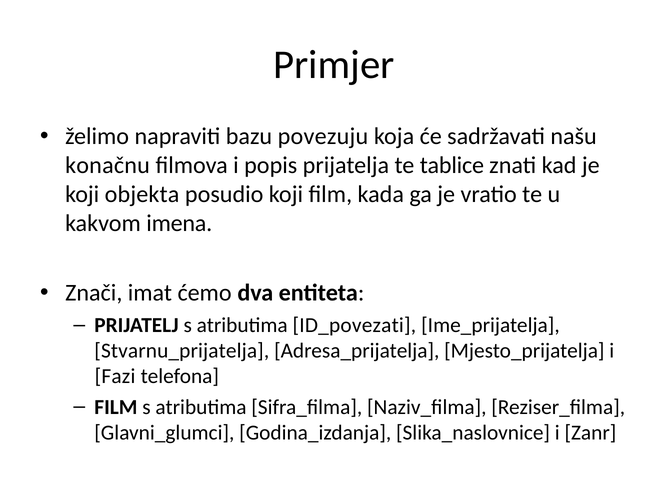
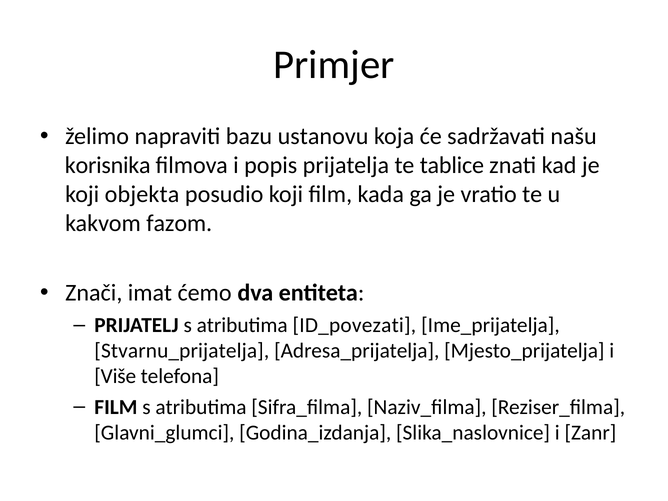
povezuju: povezuju -> ustanovu
konačnu: konačnu -> korisnika
imena: imena -> fazom
Fazi: Fazi -> Više
